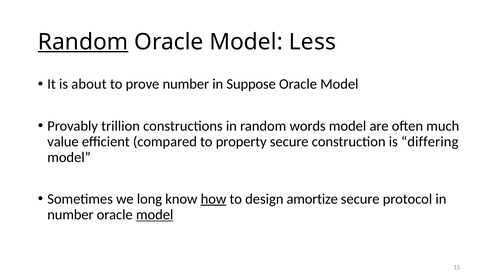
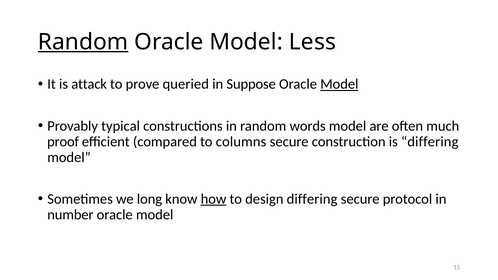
about: about -> attack
prove number: number -> queried
Model at (339, 84) underline: none -> present
trillion: trillion -> typical
value: value -> proof
property: property -> columns
design amortize: amortize -> differing
model at (155, 215) underline: present -> none
